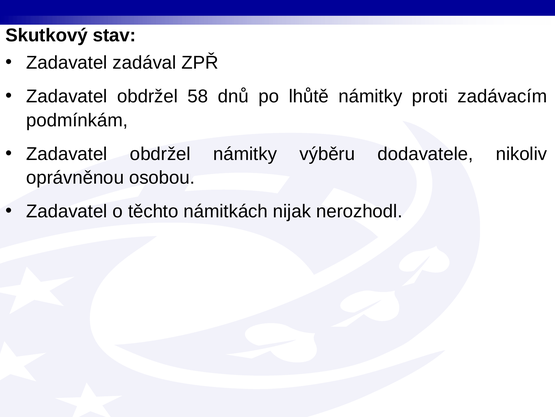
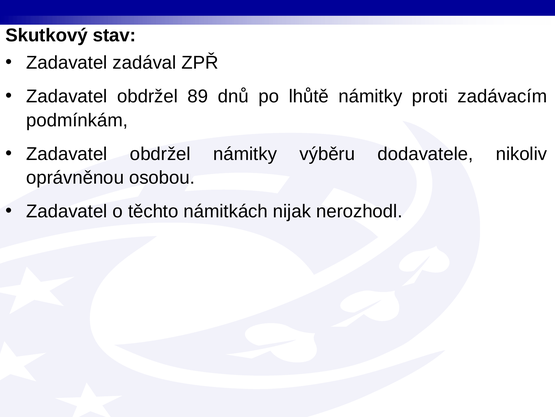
58: 58 -> 89
